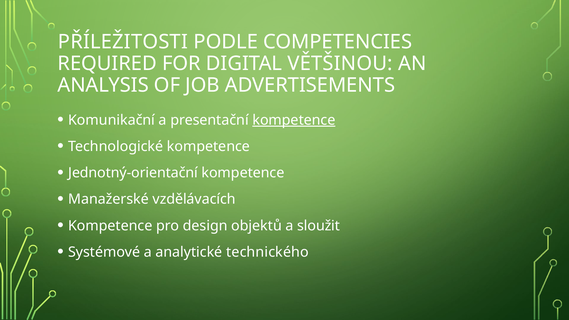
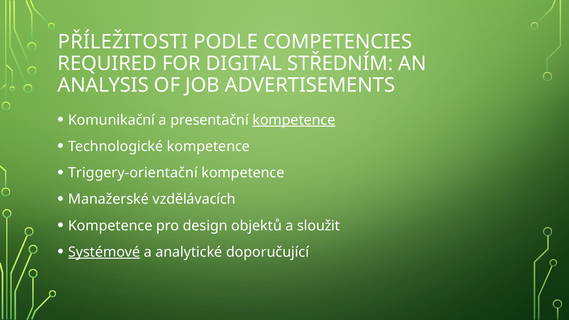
VĚTŠINOU: VĚTŠINOU -> STŘEDNÍM
Jednotný-orientační: Jednotný-orientační -> Triggery-orientační
Systémové underline: none -> present
technického: technického -> doporučující
